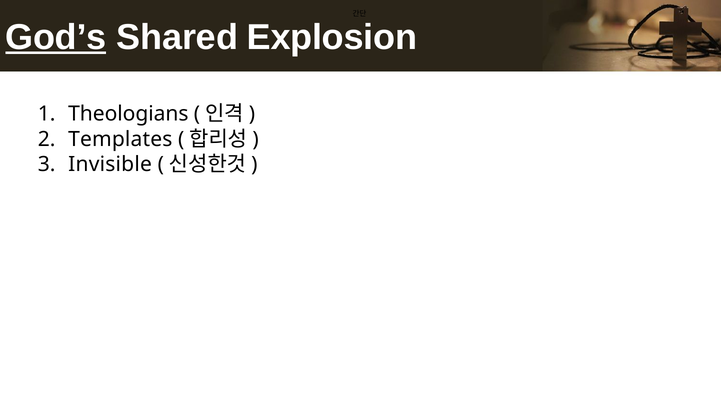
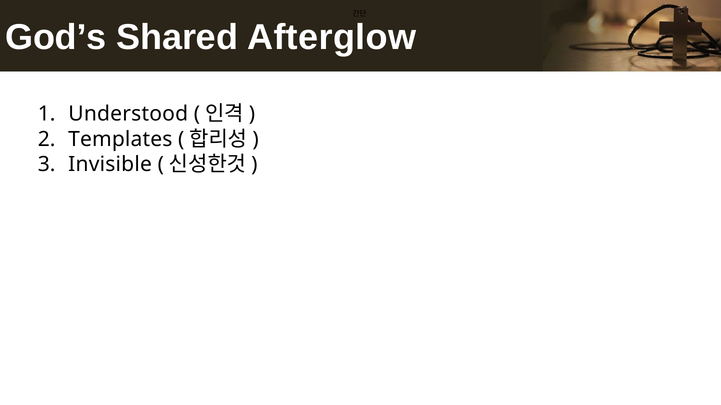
God’s underline: present -> none
Explosion: Explosion -> Afterglow
Theologians: Theologians -> Understood
